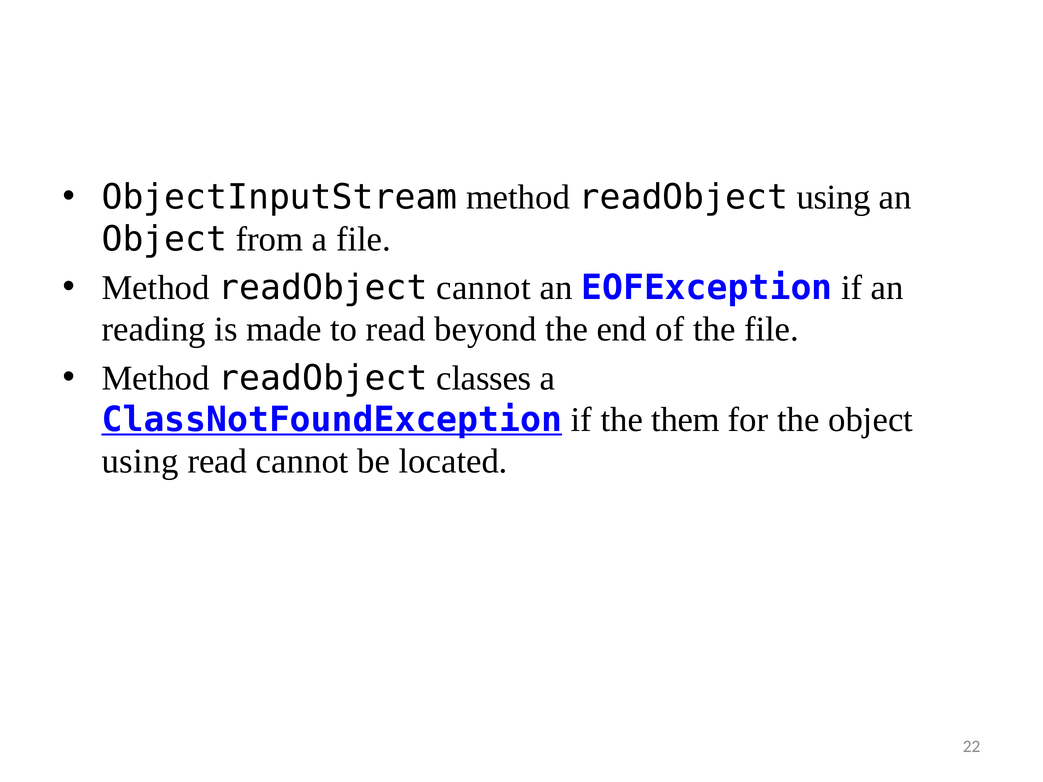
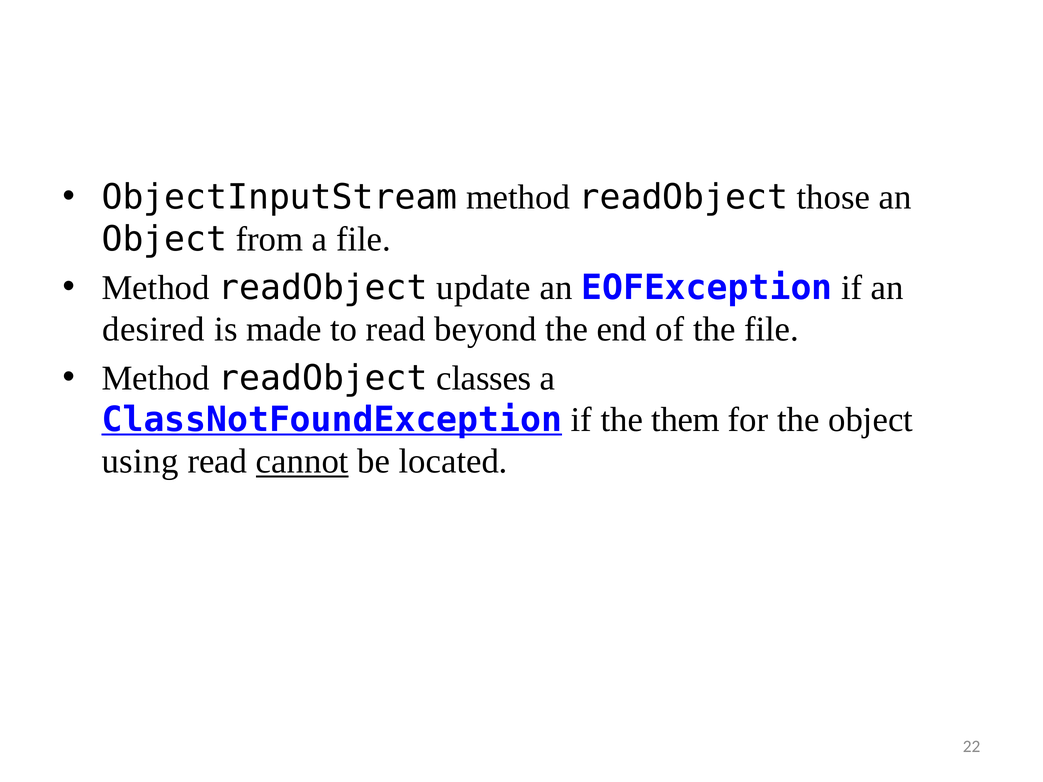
readObject using: using -> those
readObject cannot: cannot -> update
reading: reading -> desired
cannot at (302, 462) underline: none -> present
